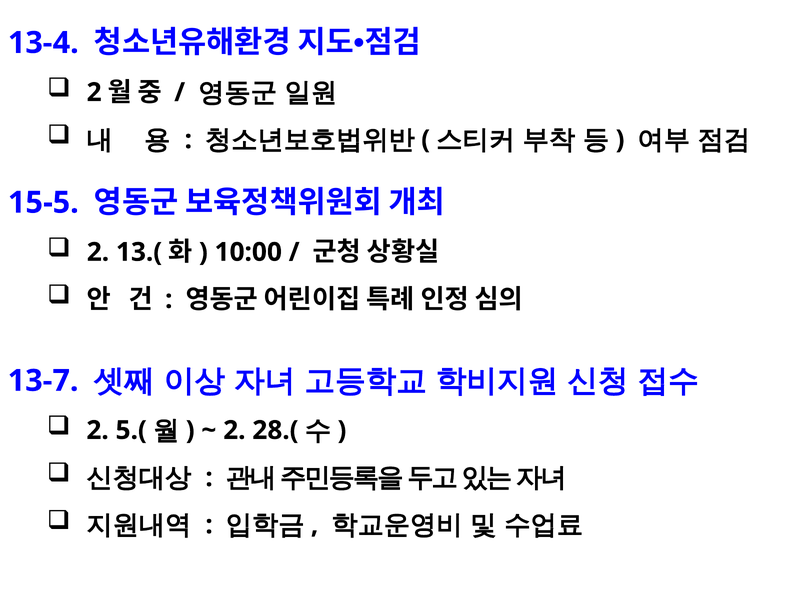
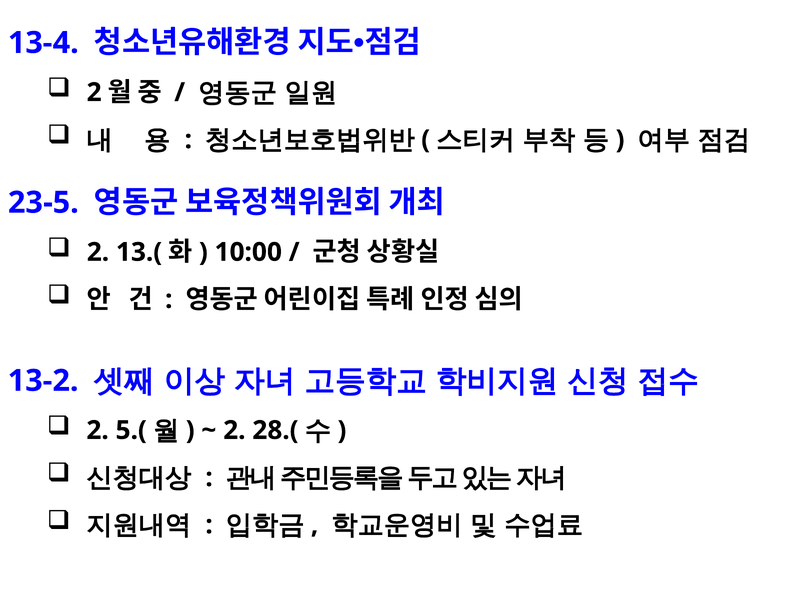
15-5: 15-5 -> 23-5
13-7: 13-7 -> 13-2
